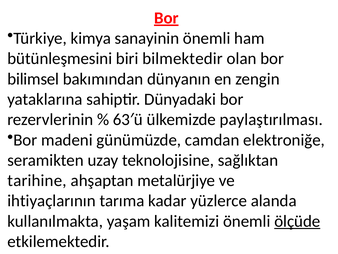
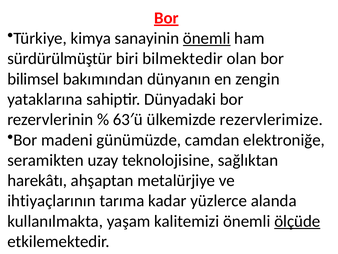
önemli at (207, 38) underline: none -> present
bütünleşmesini: bütünleşmesini -> sürdürülmüştür
paylaştırılması: paylaştırılması -> rezervlerimize
tarihine: tarihine -> harekâtı
